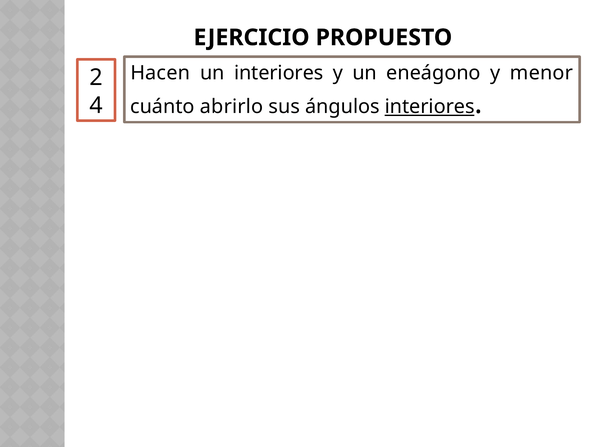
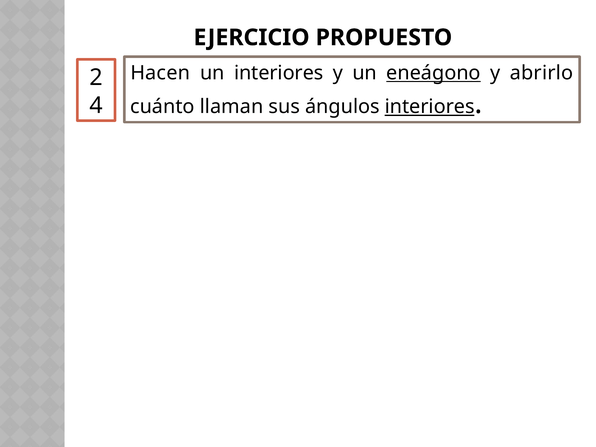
eneágono underline: none -> present
menor: menor -> abrirlo
abrirlo: abrirlo -> llaman
